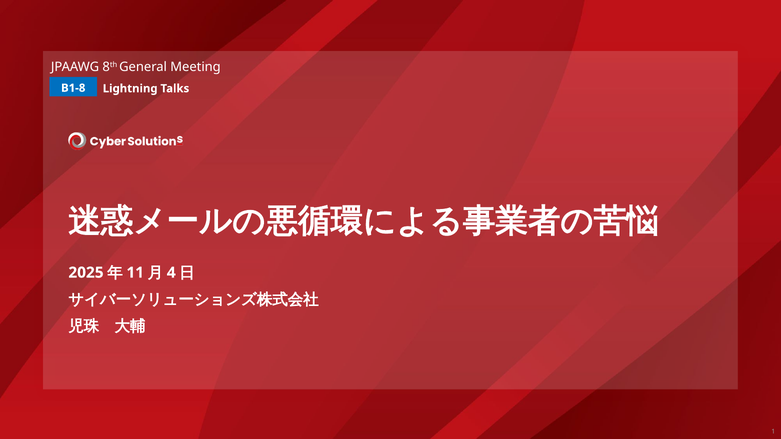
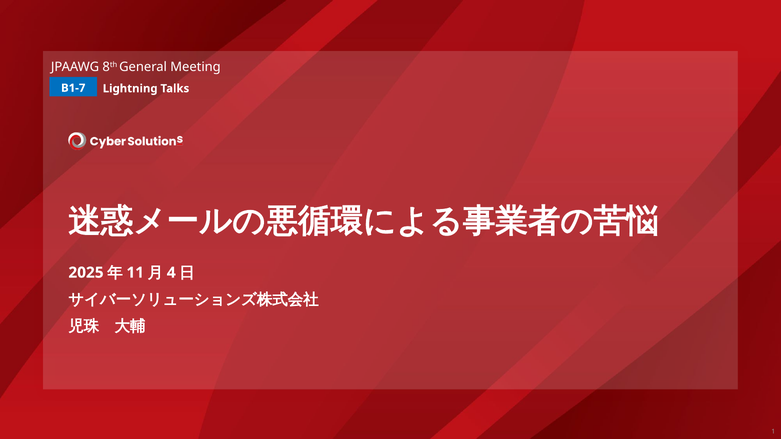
B1-8: B1-8 -> B1-7
